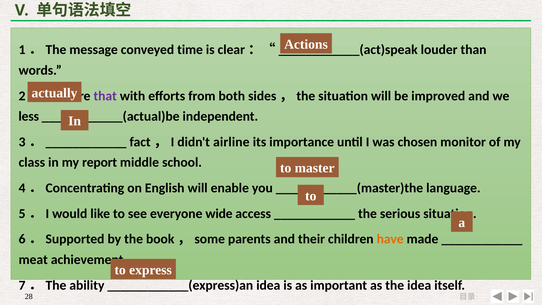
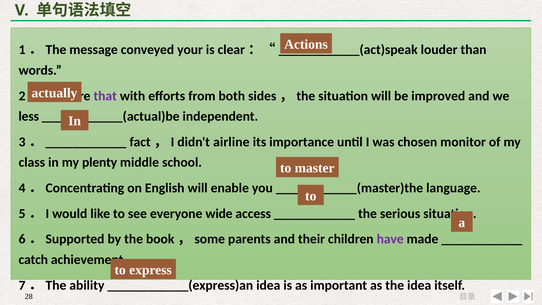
time: time -> your
report: report -> plenty
have colour: orange -> purple
meat: meat -> catch
